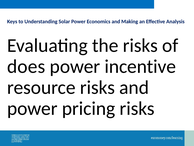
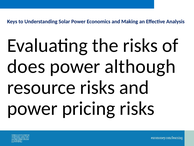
incentive: incentive -> although
